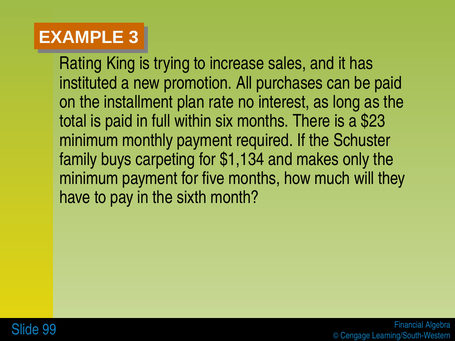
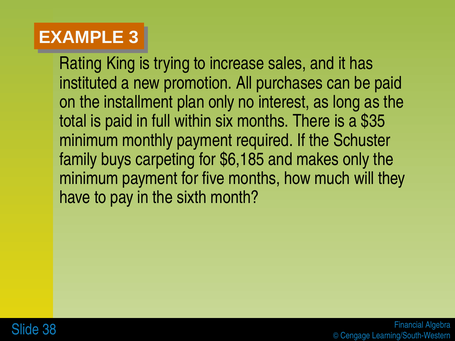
plan rate: rate -> only
$23: $23 -> $35
$1,134: $1,134 -> $6,185
99: 99 -> 38
